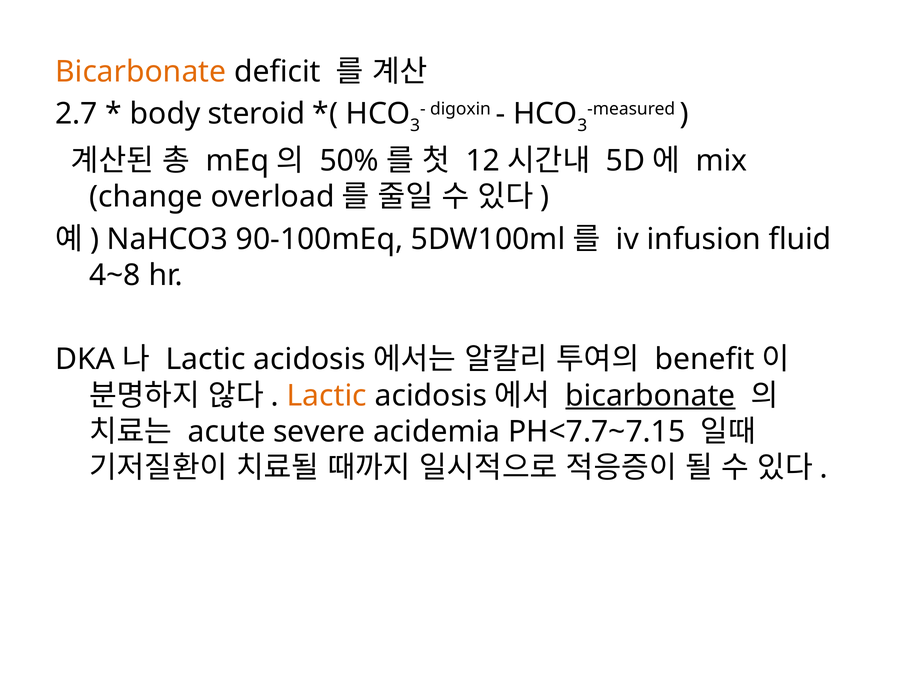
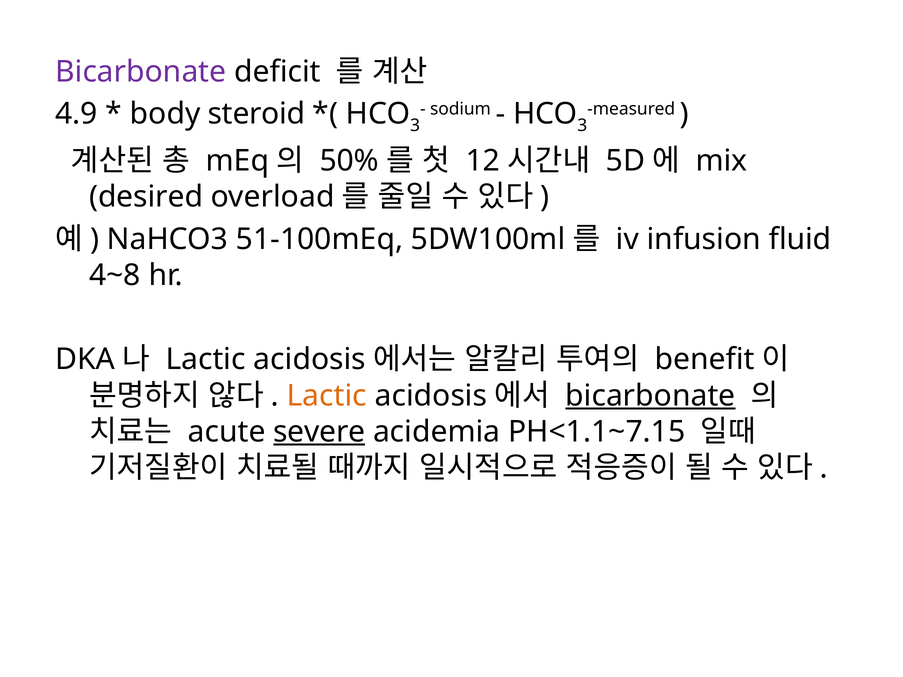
Bicarbonate at (141, 72) colour: orange -> purple
digoxin: digoxin -> sodium
2.7: 2.7 -> 4.9
change: change -> desired
90-100mEq: 90-100mEq -> 51-100mEq
severe underline: none -> present
PH<7.7~7.15: PH<7.7~7.15 -> PH<1.1~7.15
